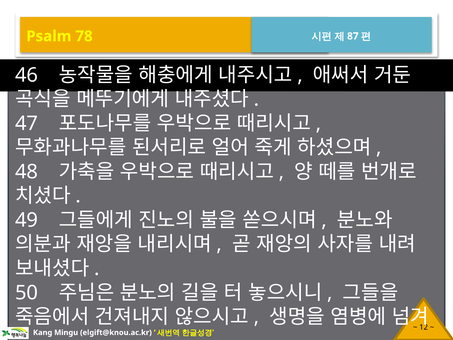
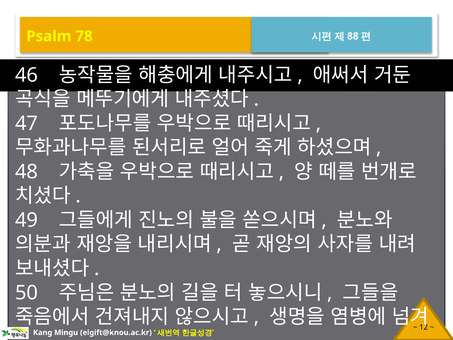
87: 87 -> 88
